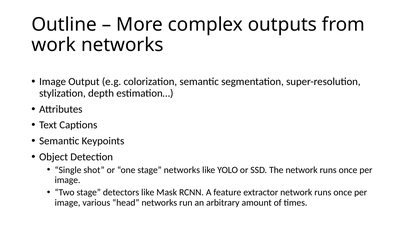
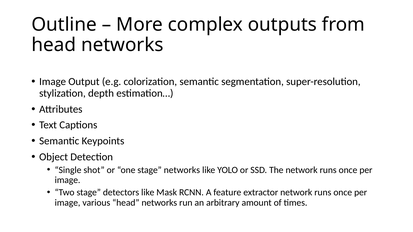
work at (54, 45): work -> head
